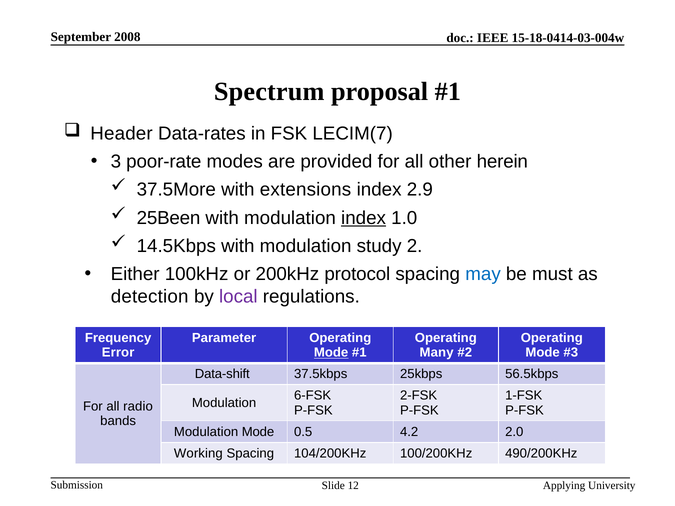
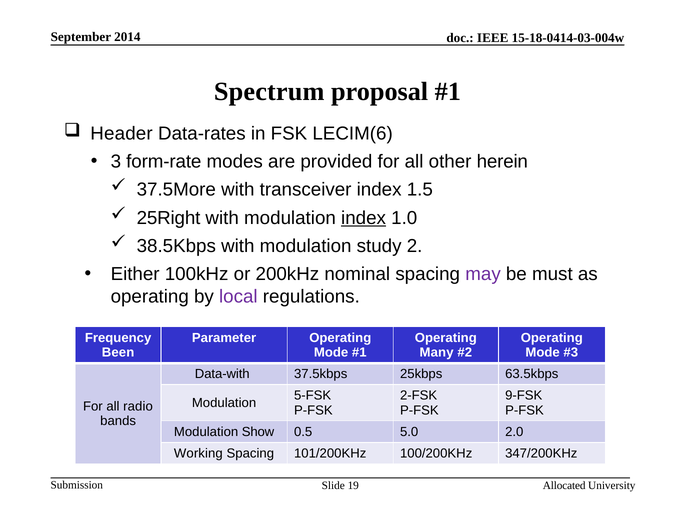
2008: 2008 -> 2014
LECIM(7: LECIM(7 -> LECIM(6
poor-rate: poor-rate -> form-rate
extensions: extensions -> transceiver
2.9: 2.9 -> 1.5
25Been: 25Been -> 25Right
14.5Kbps: 14.5Kbps -> 38.5Kbps
protocol: protocol -> nominal
may colour: blue -> purple
detection at (150, 297): detection -> operating
Error: Error -> Been
Mode at (331, 353) underline: present -> none
Data-shift: Data-shift -> Data-with
56.5kbps: 56.5kbps -> 63.5kbps
6-FSK: 6-FSK -> 5-FSK
1-FSK: 1-FSK -> 9-FSK
Modulation Mode: Mode -> Show
4.2: 4.2 -> 5.0
104/200KHz: 104/200KHz -> 101/200KHz
490/200KHz: 490/200KHz -> 347/200KHz
12: 12 -> 19
Applying: Applying -> Allocated
